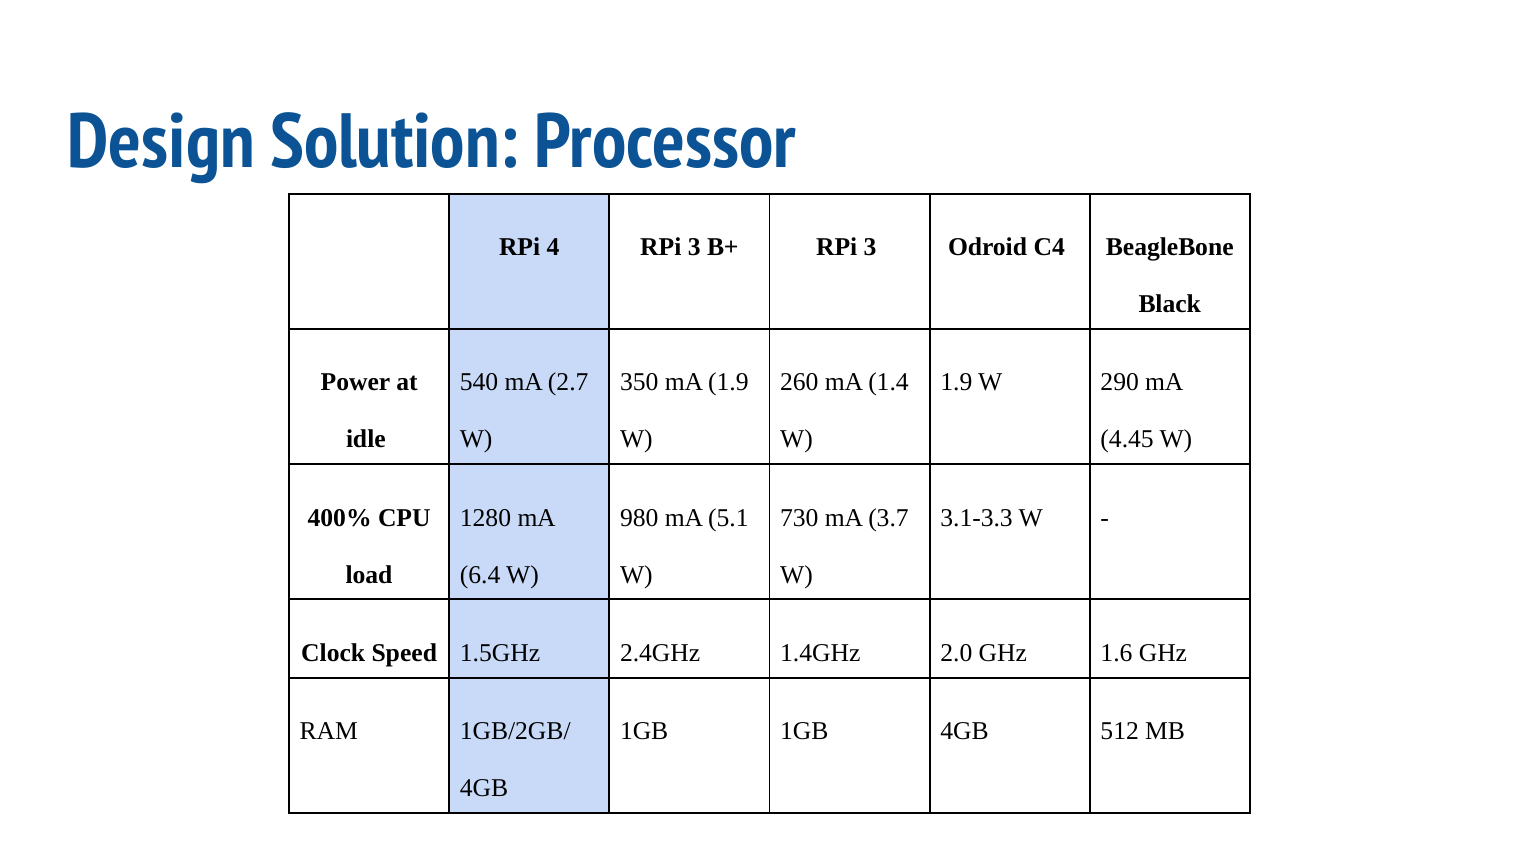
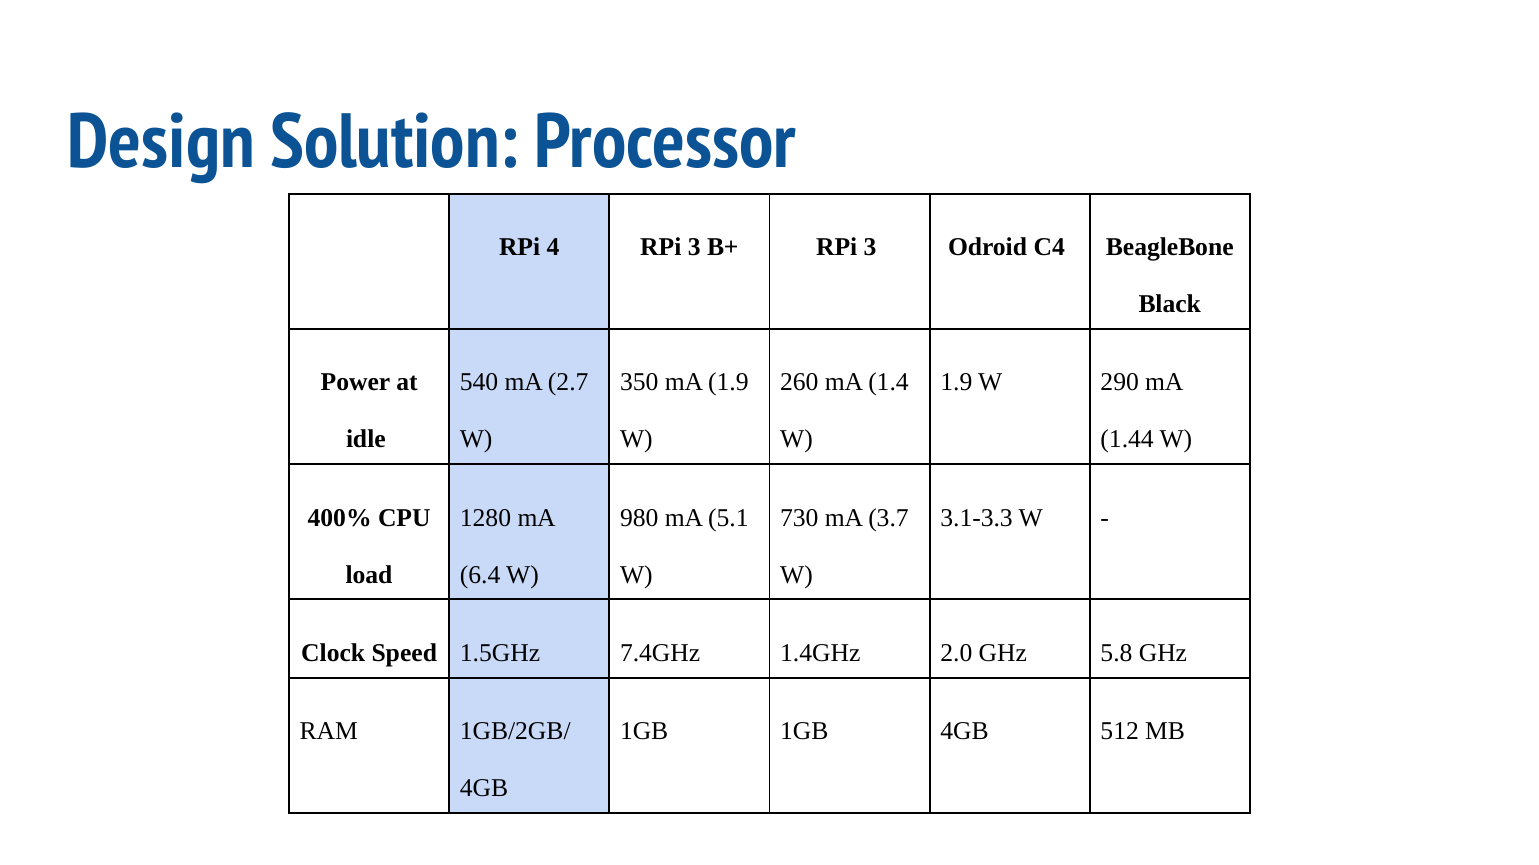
4.45: 4.45 -> 1.44
2.4GHz: 2.4GHz -> 7.4GHz
1.6: 1.6 -> 5.8
